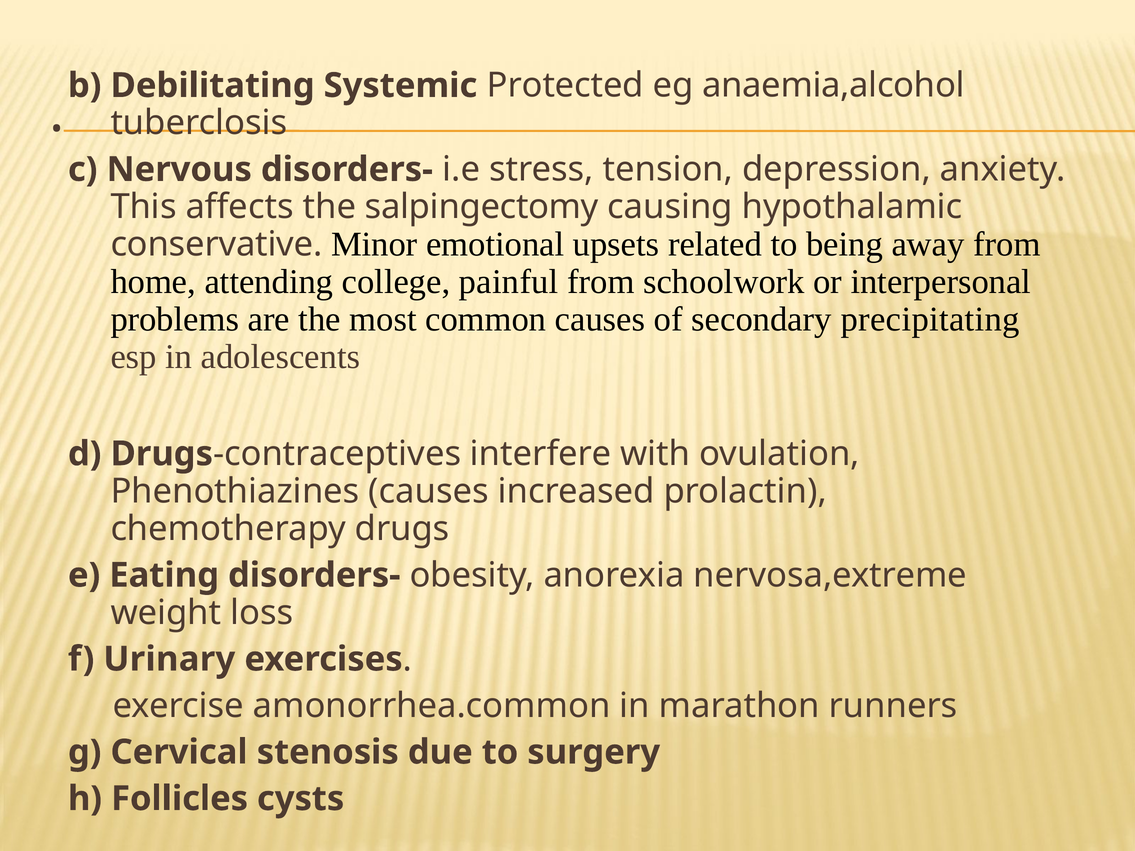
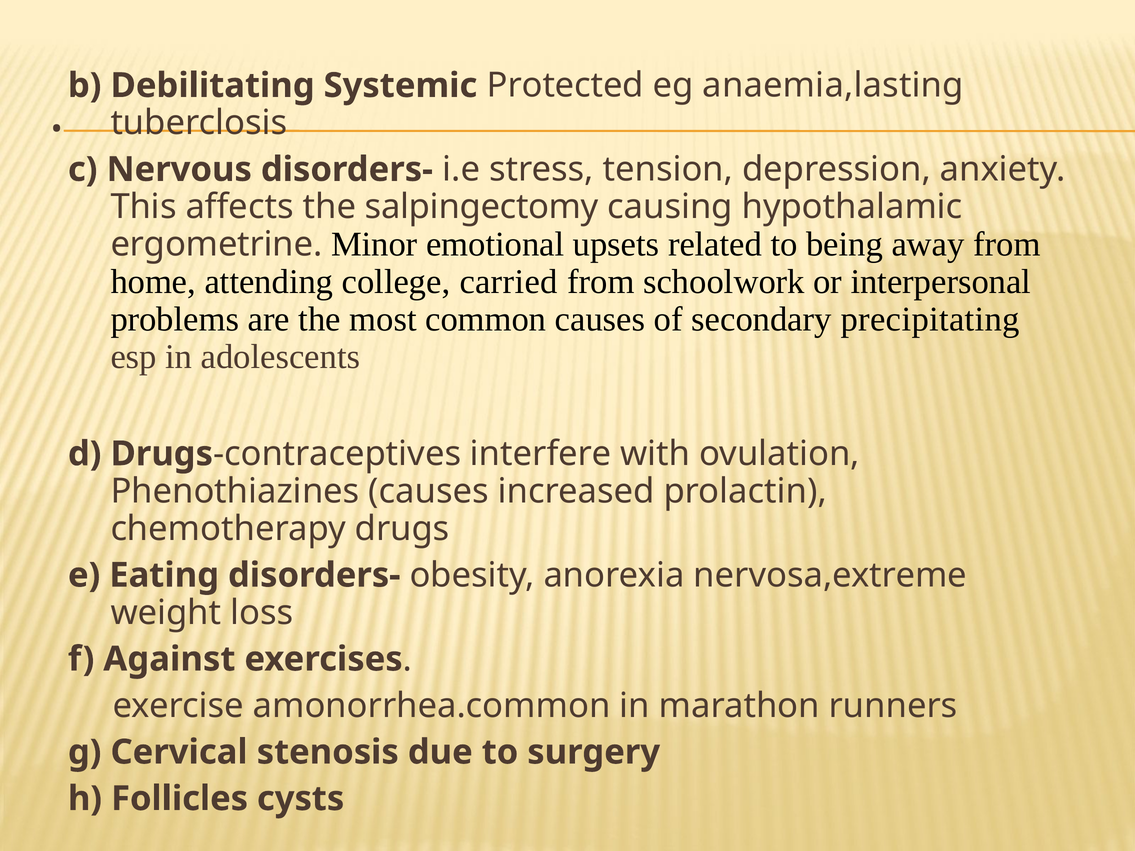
anaemia,alcohol: anaemia,alcohol -> anaemia,lasting
conservative: conservative -> ergometrine
painful: painful -> carried
Urinary: Urinary -> Against
